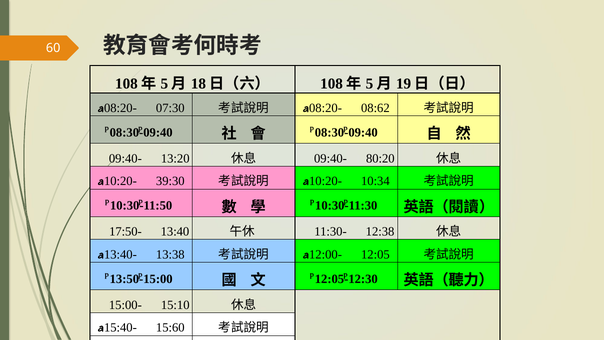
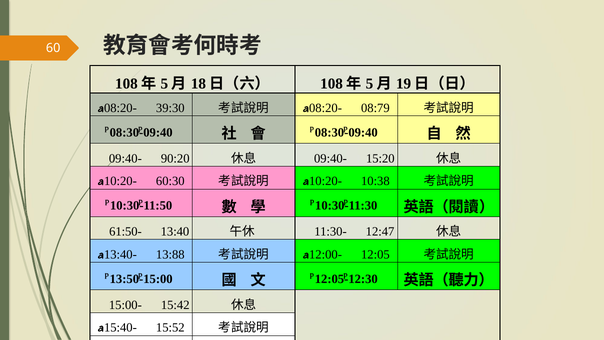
07:30: 07:30 -> 39:30
08:62: 08:62 -> 08:79
13:20: 13:20 -> 90:20
80:20: 80:20 -> 15:20
39:30: 39:30 -> 60:30
10:34: 10:34 -> 10:38
17:50-: 17:50- -> 61:50-
12:38: 12:38 -> 12:47
13:38: 13:38 -> 13:88
15:10: 15:10 -> 15:42
15:60: 15:60 -> 15:52
